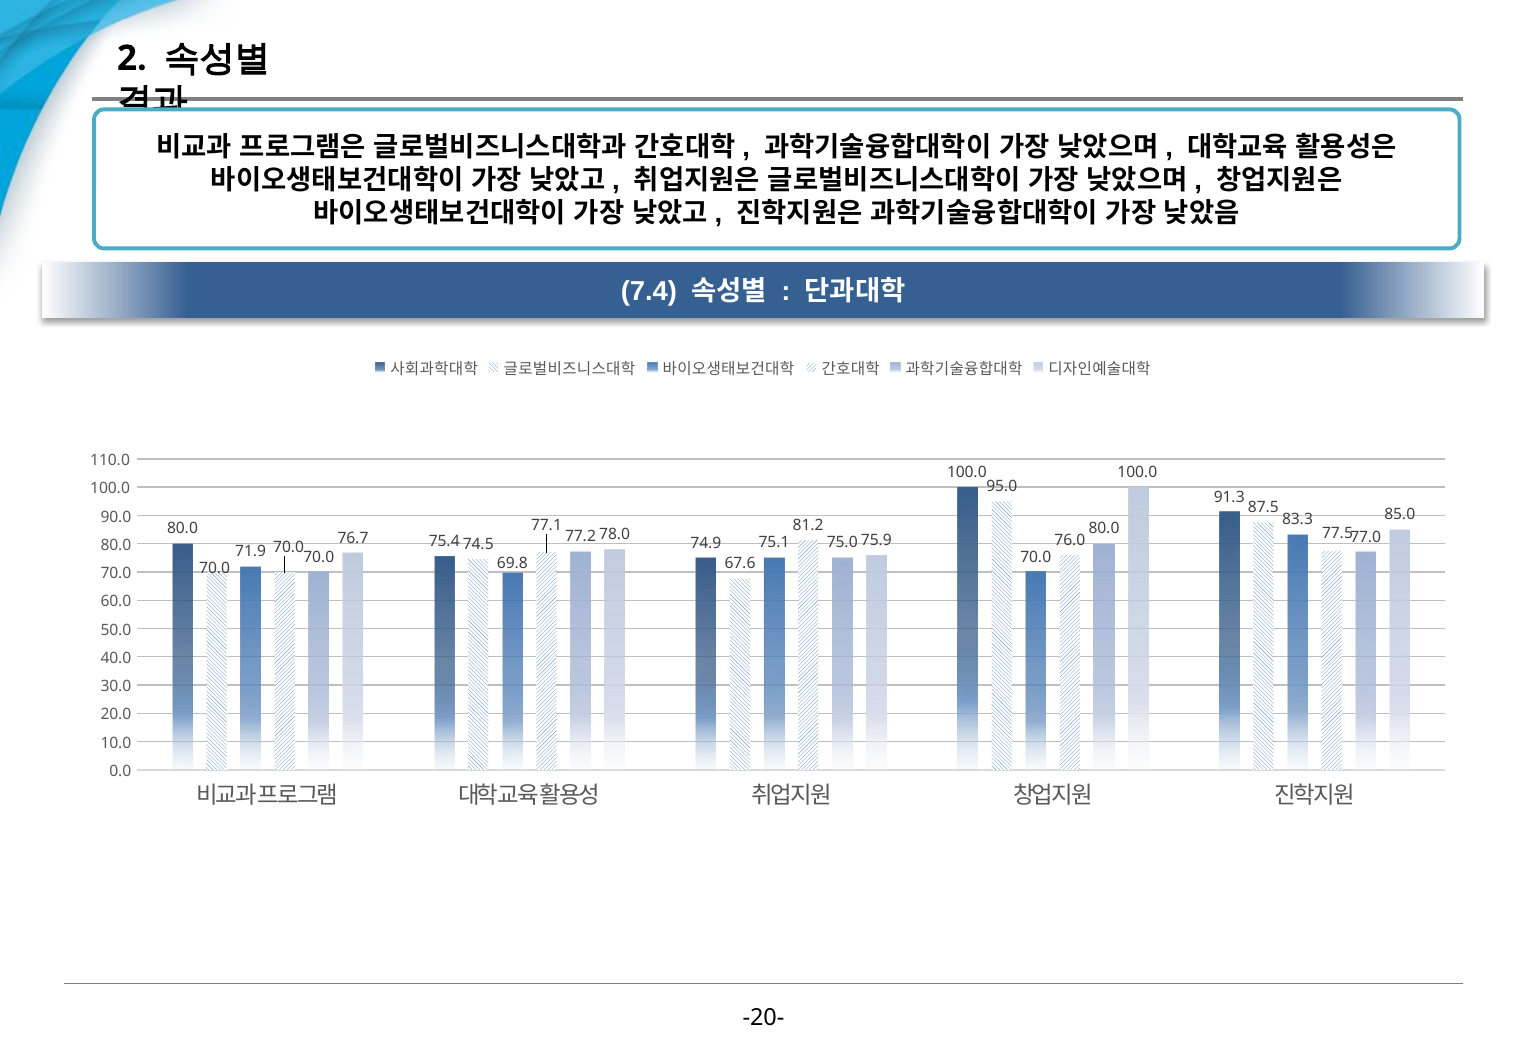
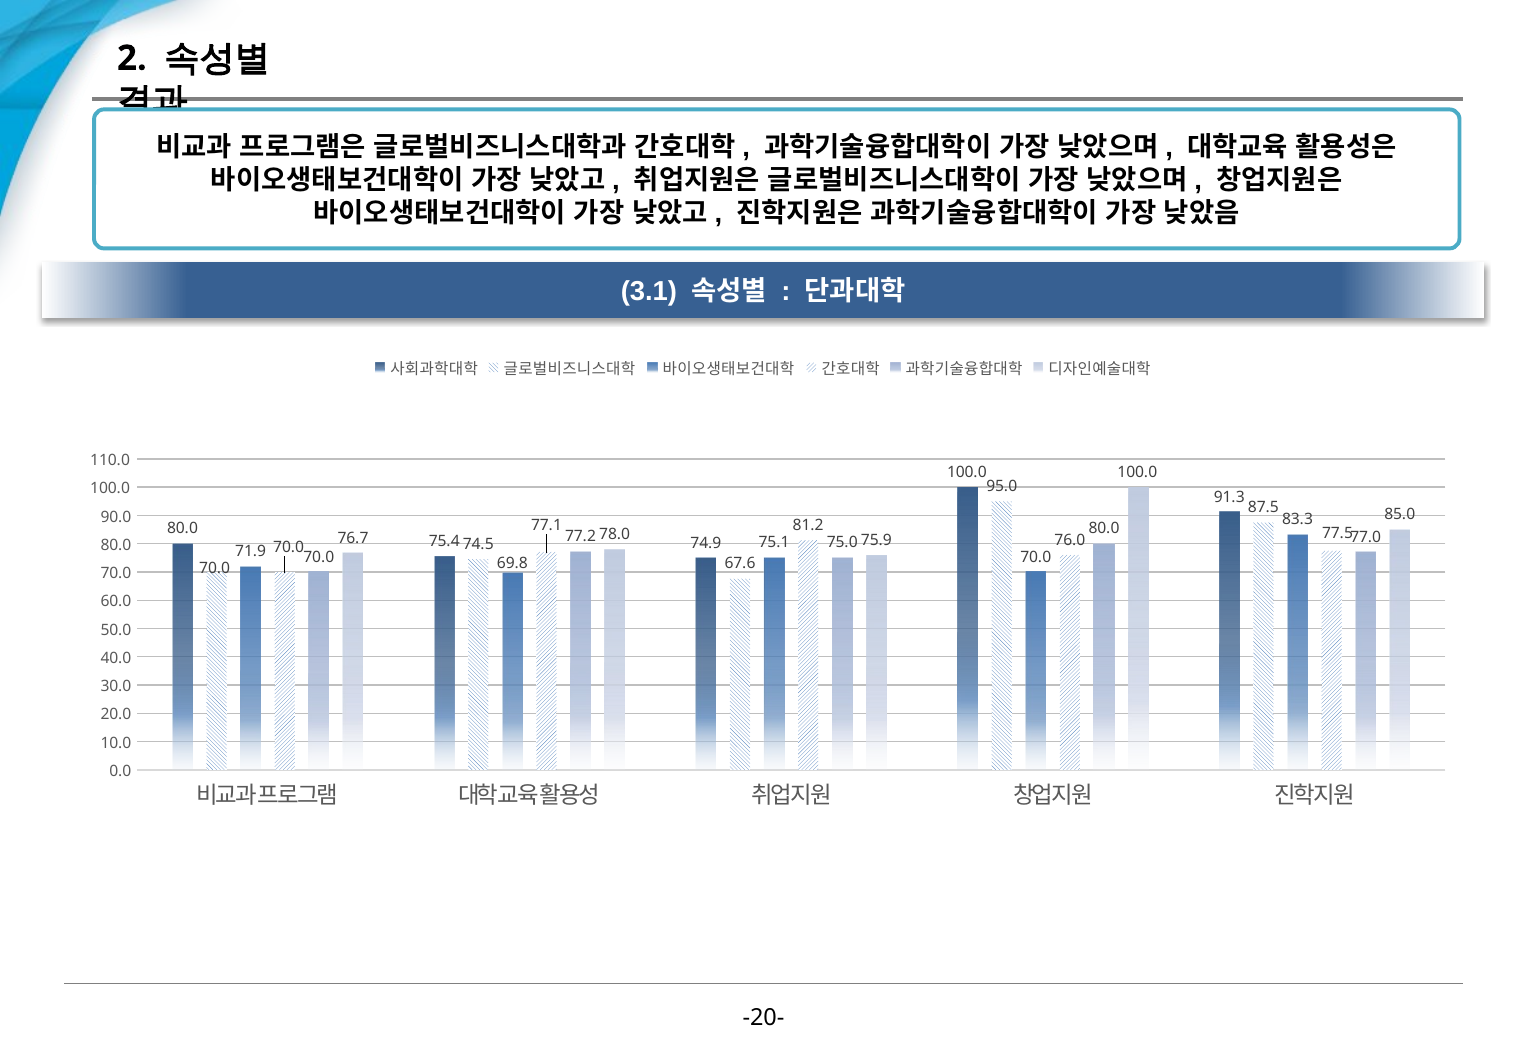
7.4: 7.4 -> 3.1
